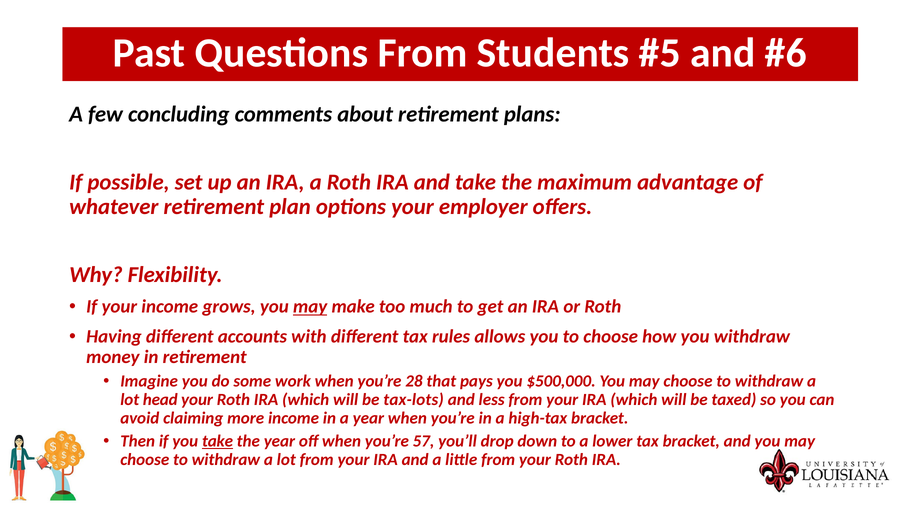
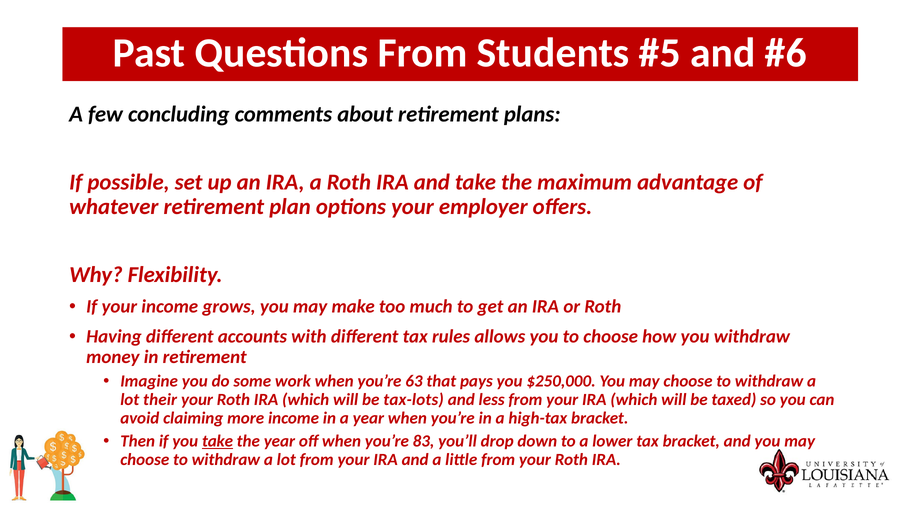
may at (310, 307) underline: present -> none
28: 28 -> 63
$500,000: $500,000 -> $250,000
head: head -> their
57: 57 -> 83
